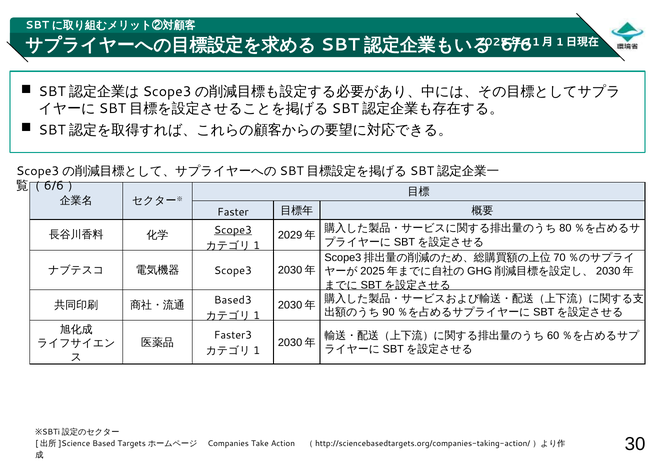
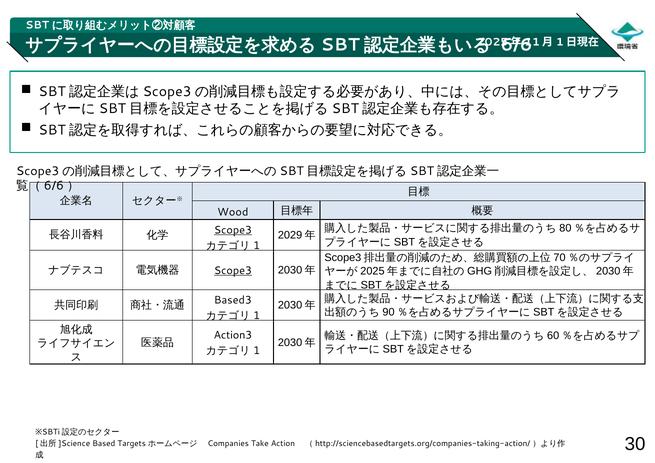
Faster: Faster -> Wood
Scope3 at (233, 271) underline: none -> present
Faster3: Faster3 -> Action3
